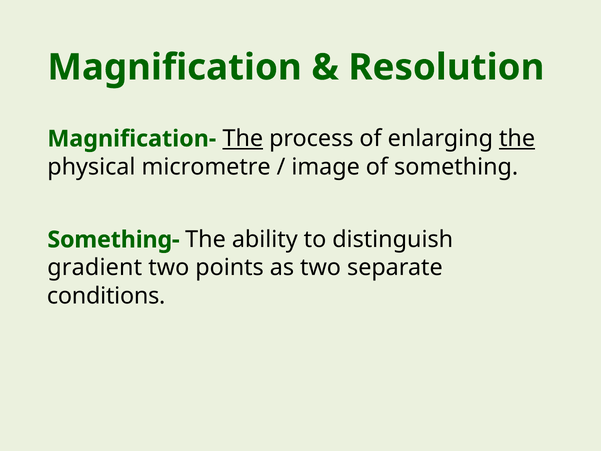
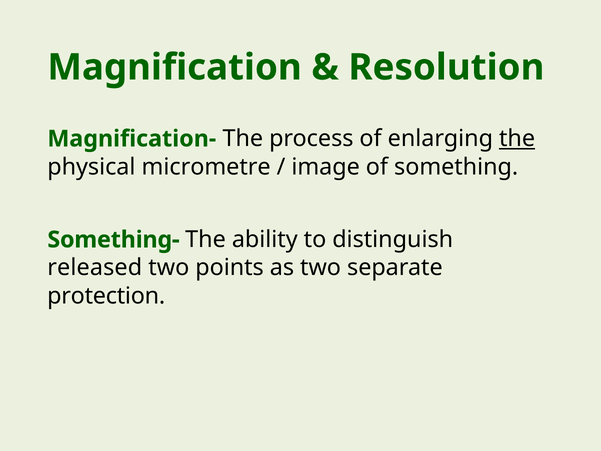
The at (243, 139) underline: present -> none
gradient: gradient -> released
conditions: conditions -> protection
